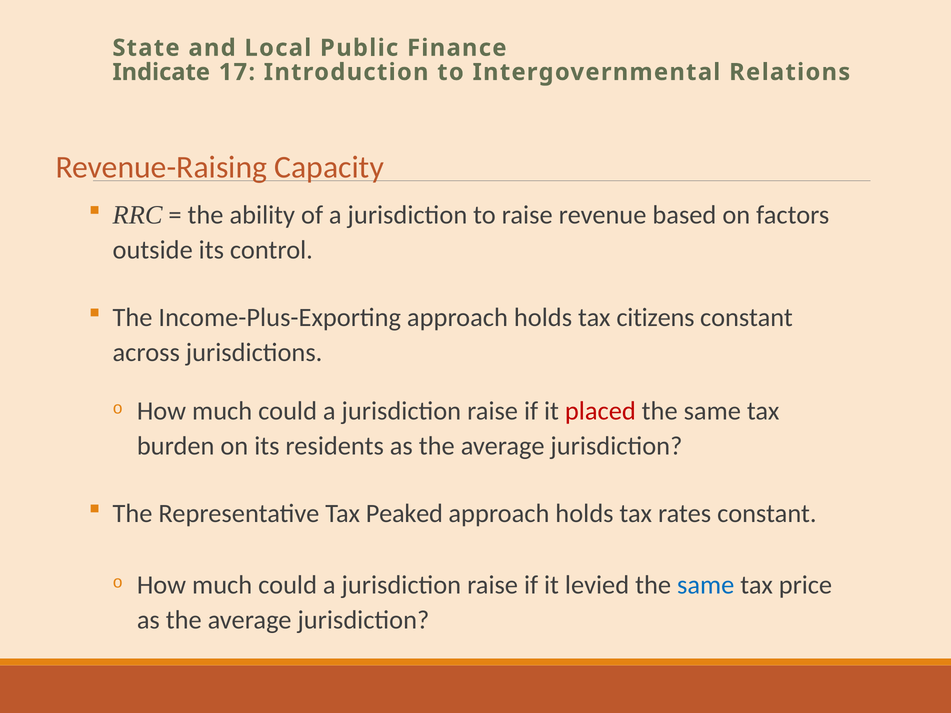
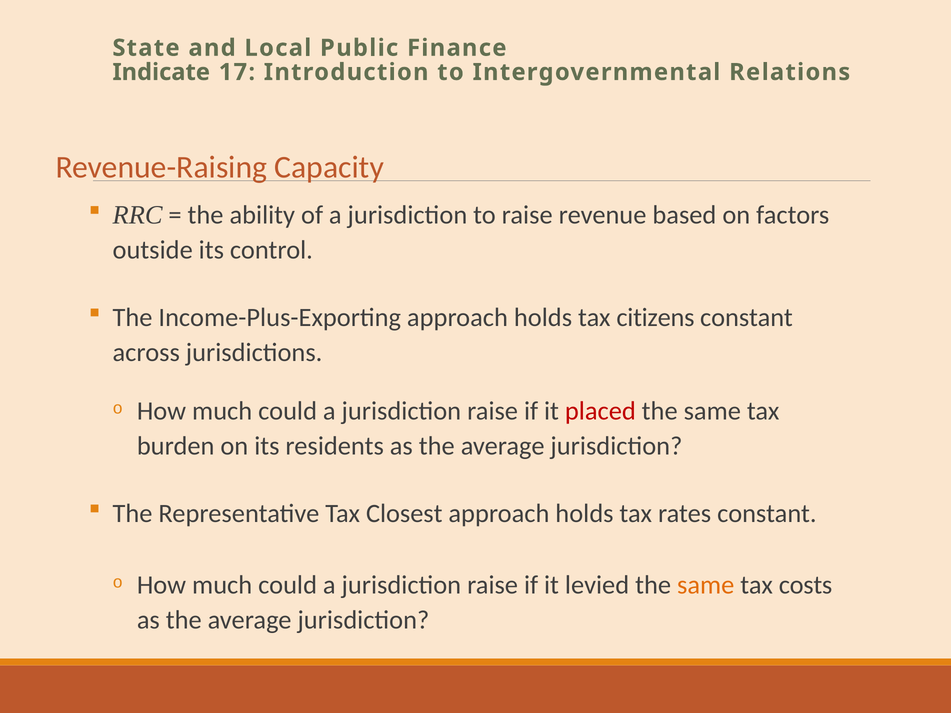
Peaked: Peaked -> Closest
same at (706, 585) colour: blue -> orange
price: price -> costs
